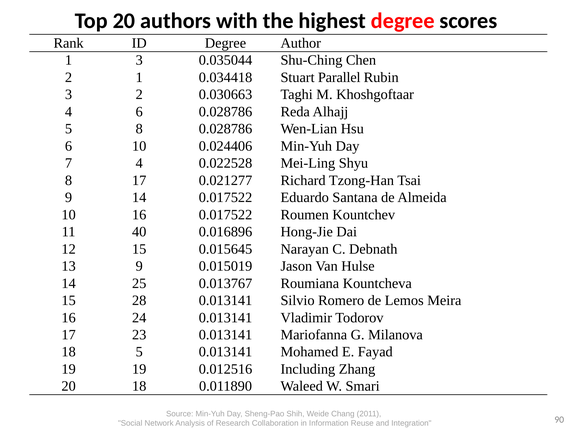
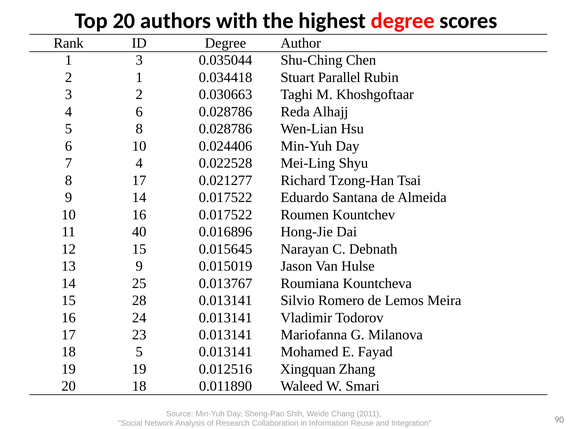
Including: Including -> Xingquan
